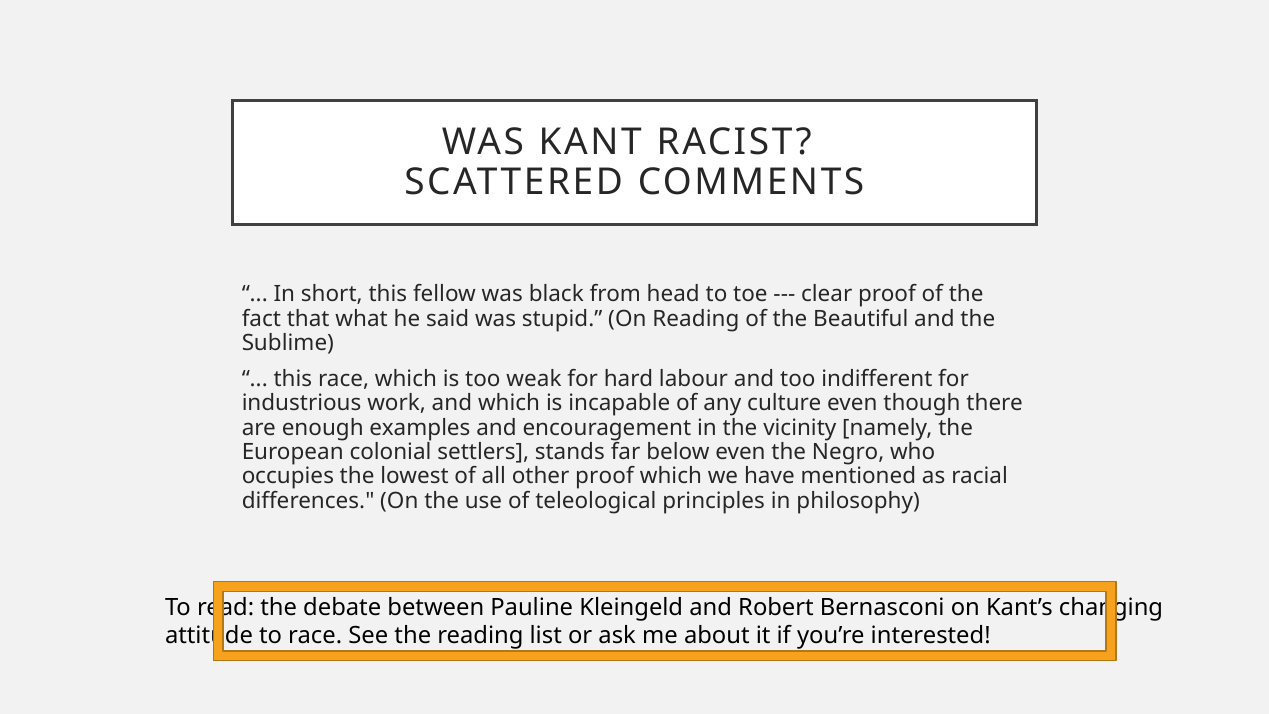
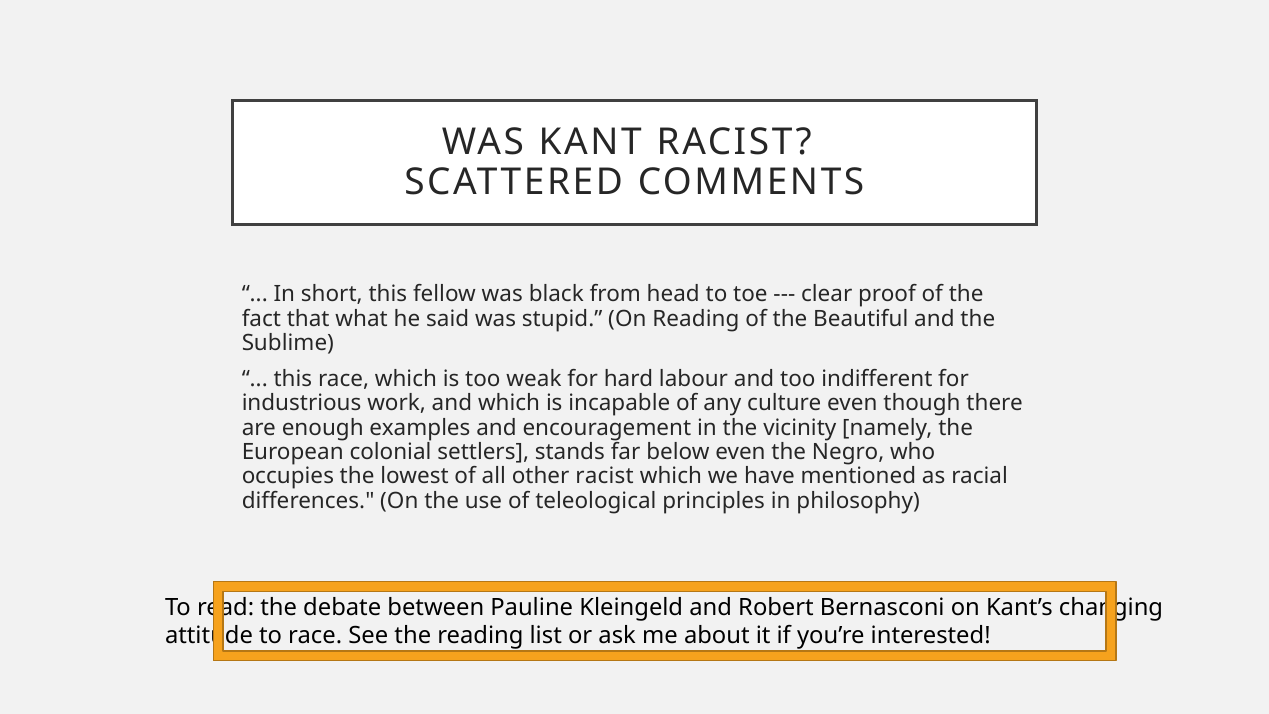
other proof: proof -> racist
